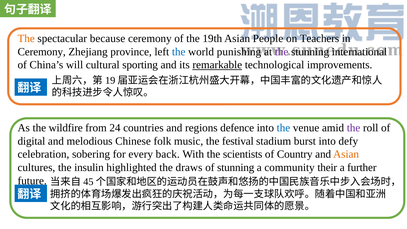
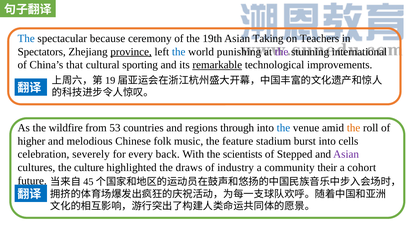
The at (26, 39) colour: orange -> blue
People: People -> Taking
Ceremony at (42, 52): Ceremony -> Spectators
province underline: none -> present
will: will -> that
24: 24 -> 53
defence: defence -> through
the at (354, 128) colour: purple -> orange
digital: digital -> higher
festival: festival -> feature
defy: defy -> cells
sobering: sobering -> severely
Country: Country -> Stepped
Asian at (346, 154) colour: orange -> purple
insulin: insulin -> culture
of stunning: stunning -> industry
further: further -> cohort
